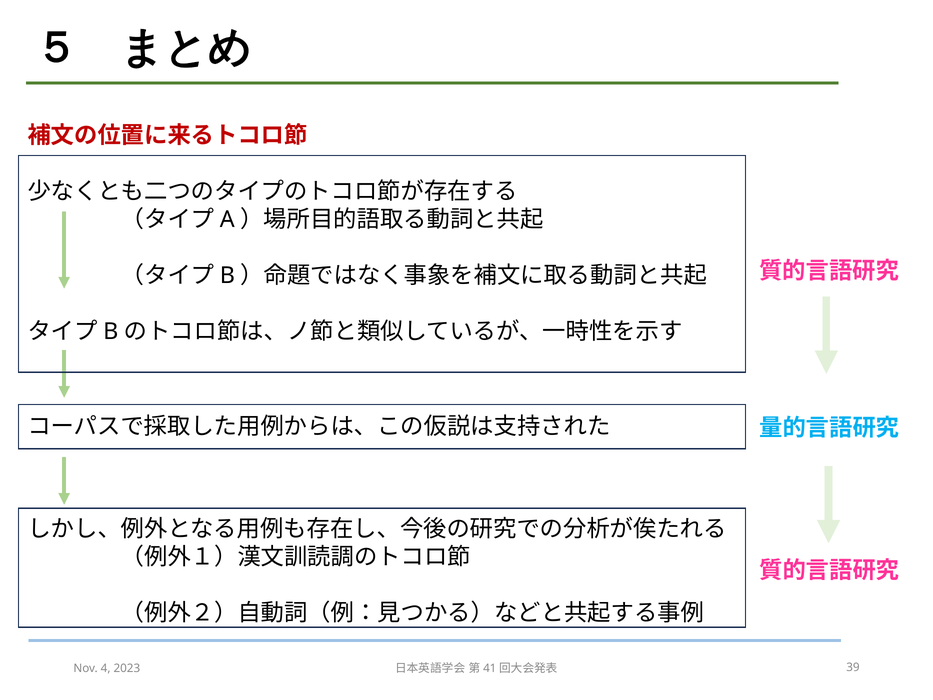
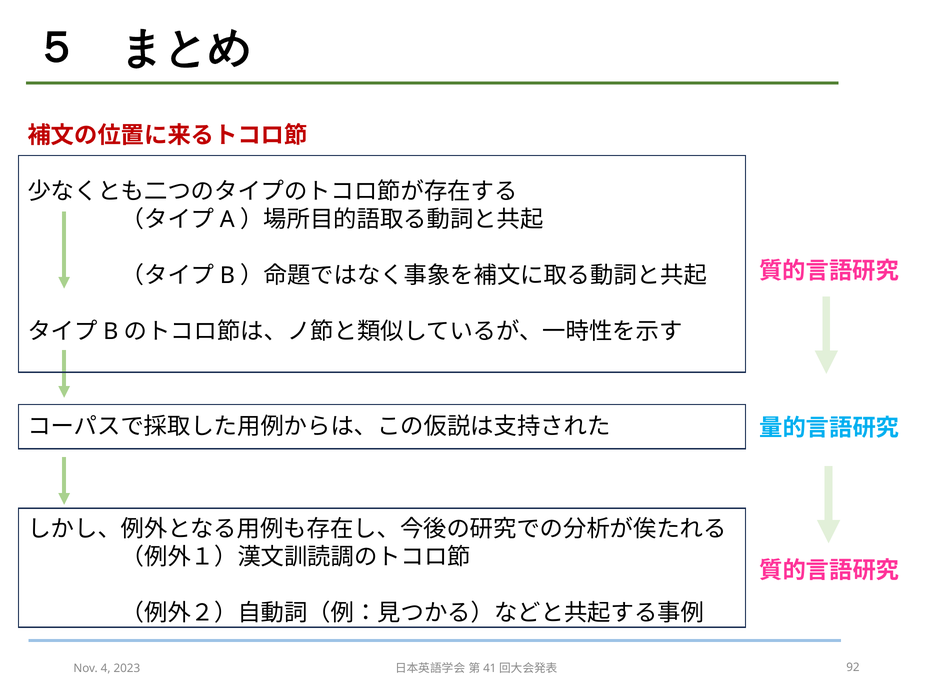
39: 39 -> 92
